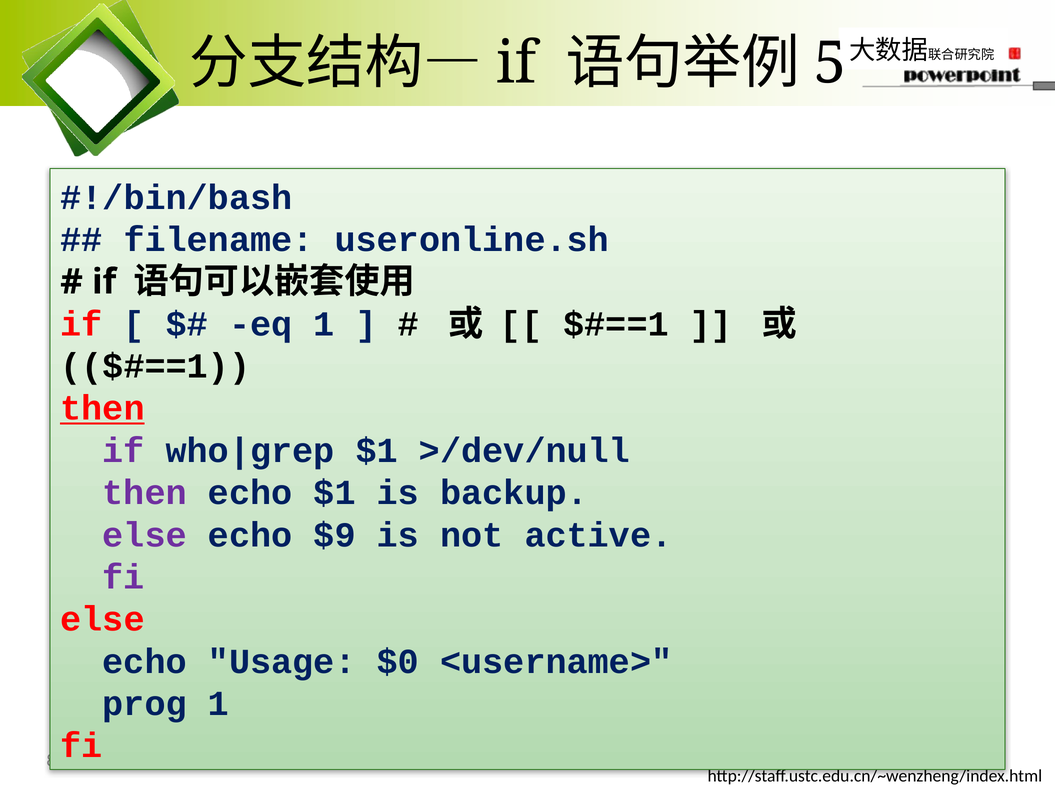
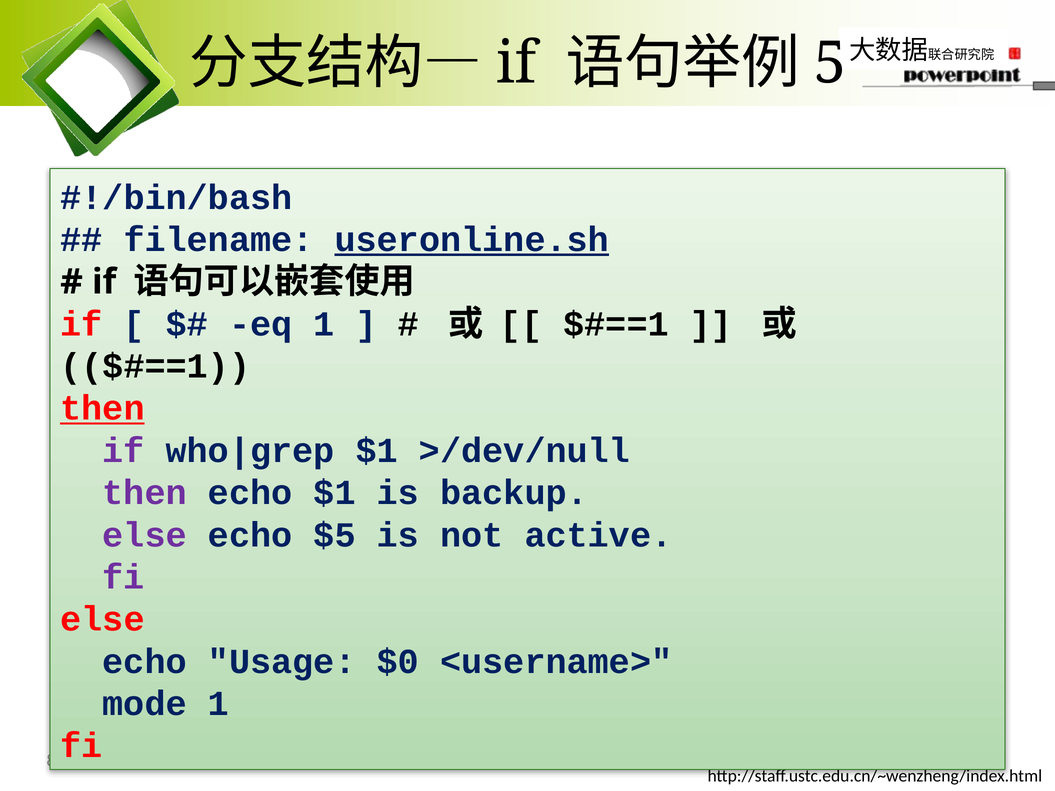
useronline.sh underline: none -> present
$9: $9 -> $5
prog: prog -> mode
